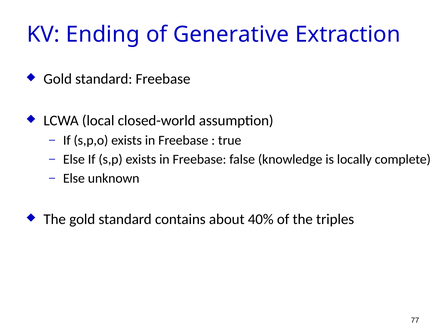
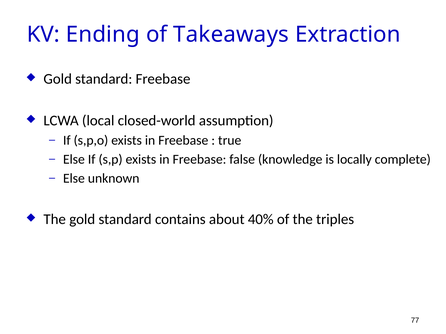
Generative: Generative -> Takeaways
